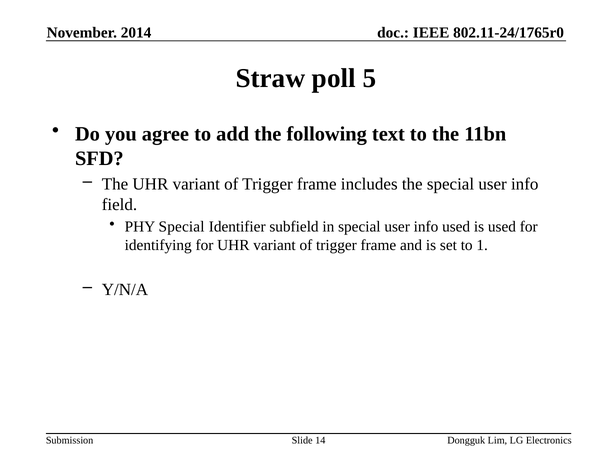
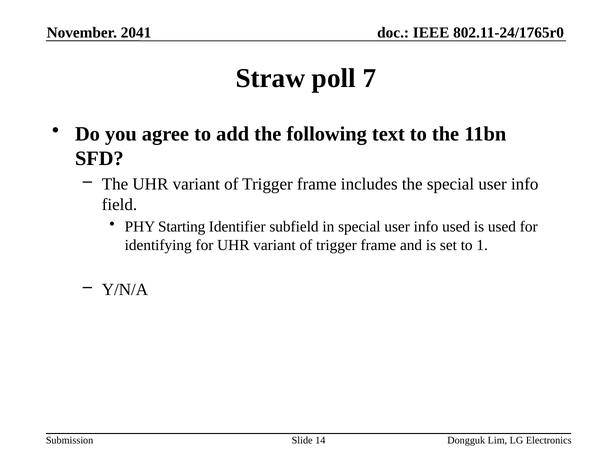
2014: 2014 -> 2041
5: 5 -> 7
PHY Special: Special -> Starting
